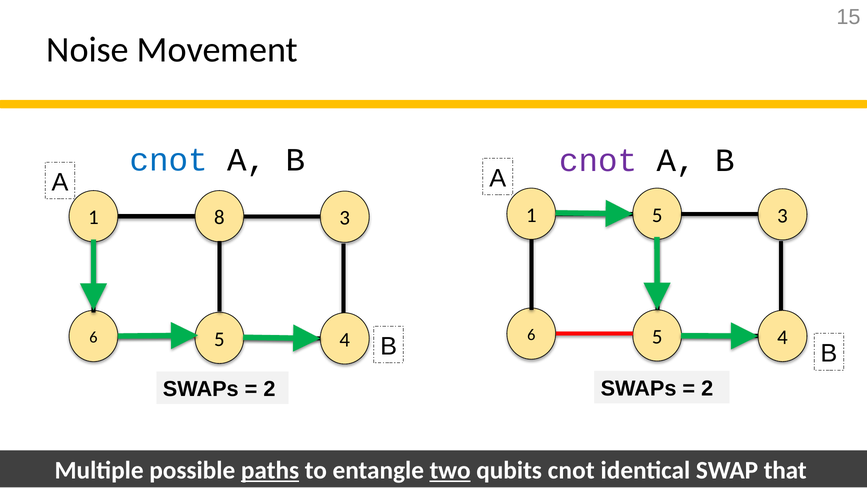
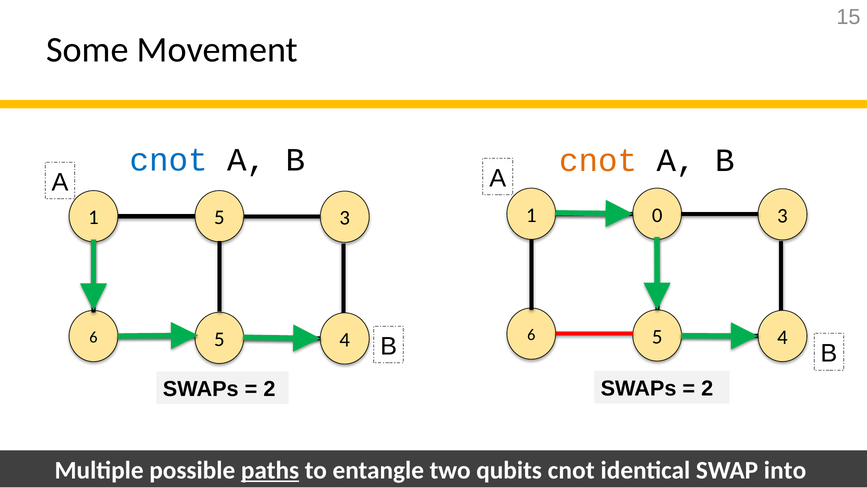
Noise: Noise -> Some
cnot at (598, 160) colour: purple -> orange
1 5: 5 -> 0
1 8: 8 -> 5
two underline: present -> none
that: that -> into
